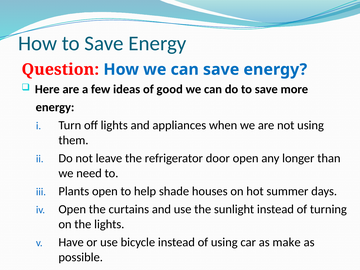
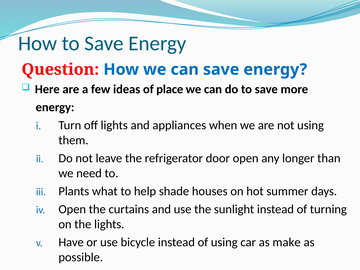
good: good -> place
Plants open: open -> what
